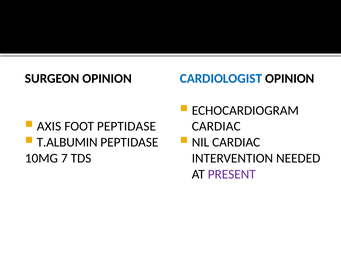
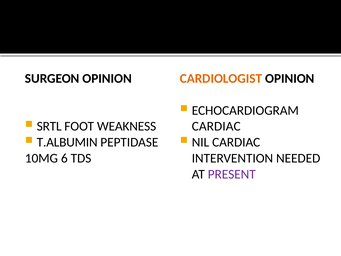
CARDIOLOGIST colour: blue -> orange
AXIS: AXIS -> SRTL
FOOT PEPTIDASE: PEPTIDASE -> WEAKNESS
7: 7 -> 6
